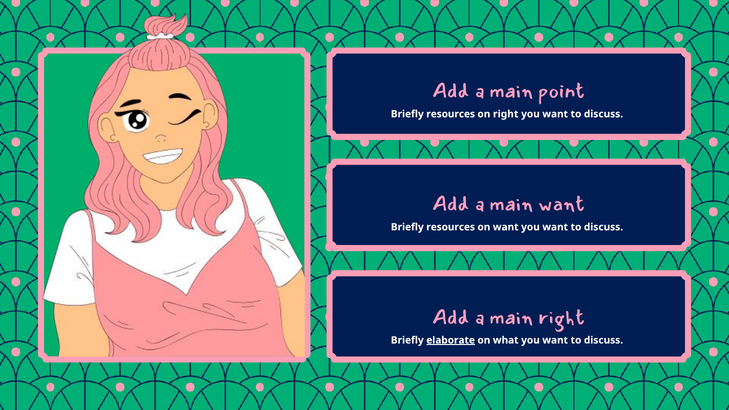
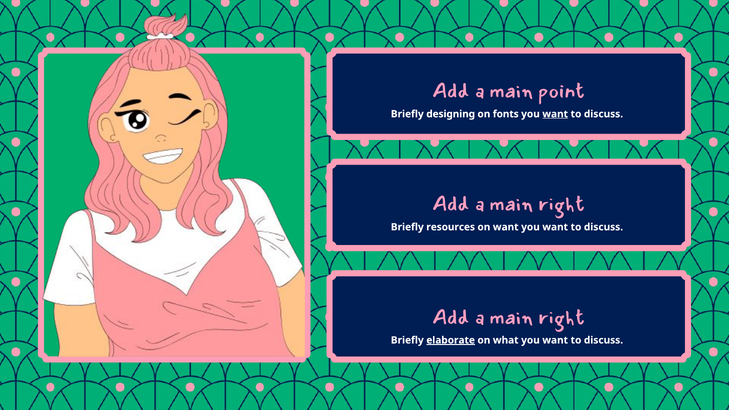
resources at (451, 114): resources -> designing
on right: right -> fonts
want at (555, 114) underline: none -> present
want at (562, 204): want -> right
